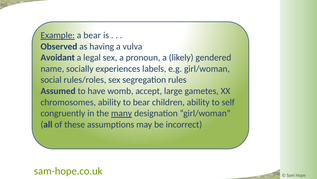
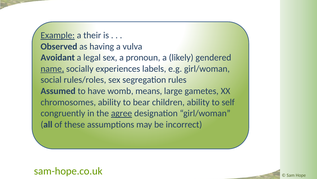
a bear: bear -> their
name underline: none -> present
accept: accept -> means
many: many -> agree
